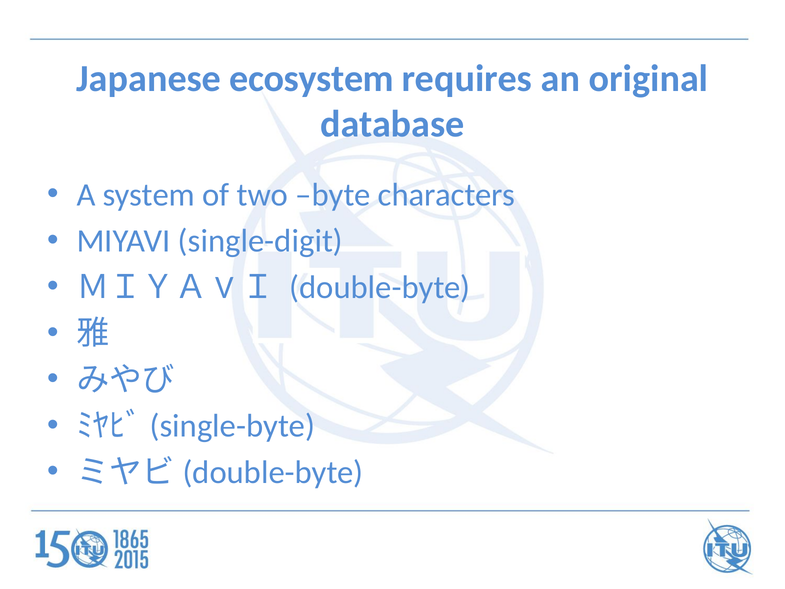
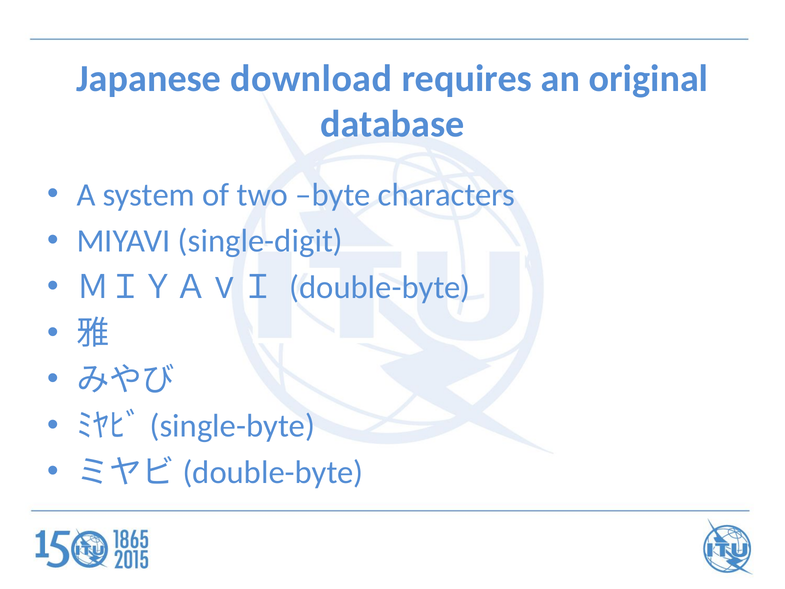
ecosystem: ecosystem -> download
